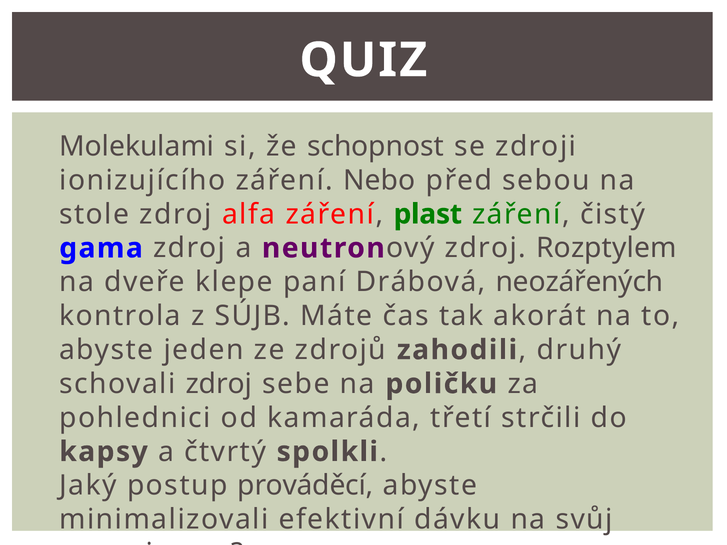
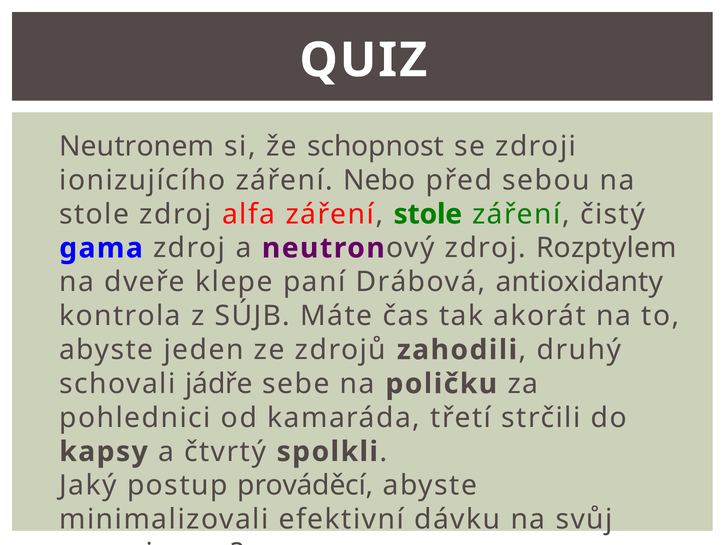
Molekulami: Molekulami -> Neutronem
záření plast: plast -> stole
neozářených: neozářených -> antioxidanty
schovali zdroj: zdroj -> jádře
